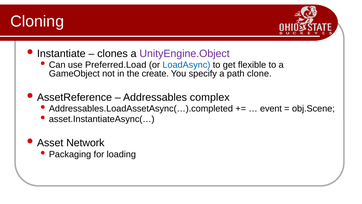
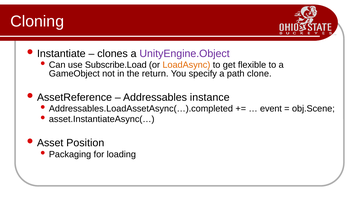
Preferred.Load: Preferred.Load -> Subscribe.Load
LoadAsync colour: blue -> orange
create: create -> return
complex: complex -> instance
Network: Network -> Position
